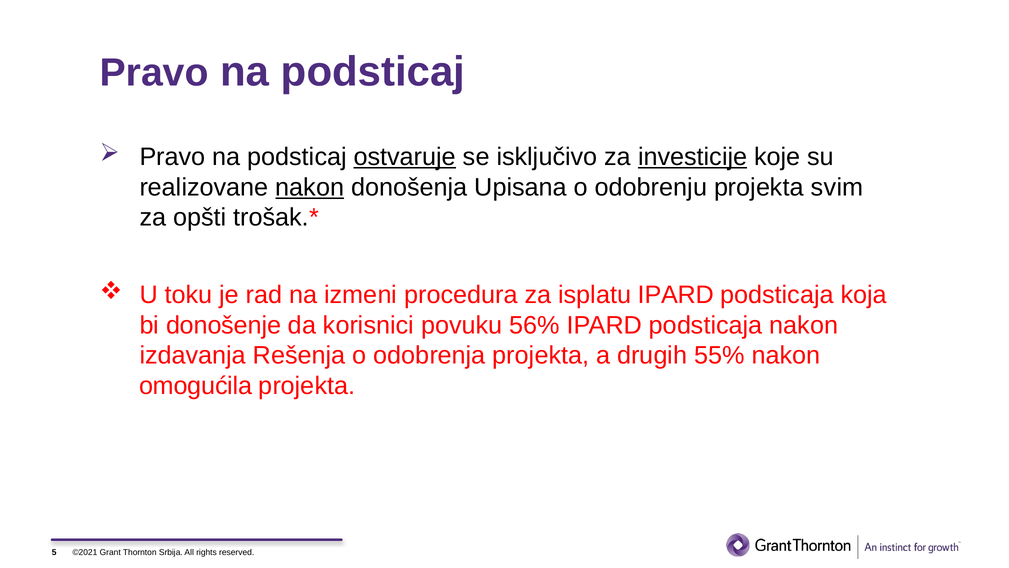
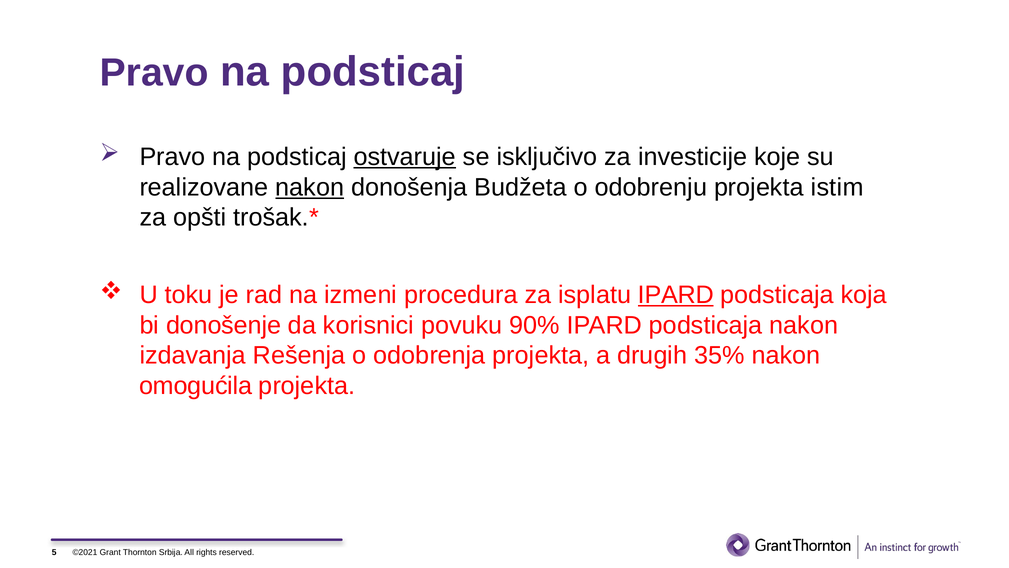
investicije underline: present -> none
Upisana: Upisana -> Budžeta
svim: svim -> istim
IPARD at (676, 295) underline: none -> present
56%: 56% -> 90%
55%: 55% -> 35%
